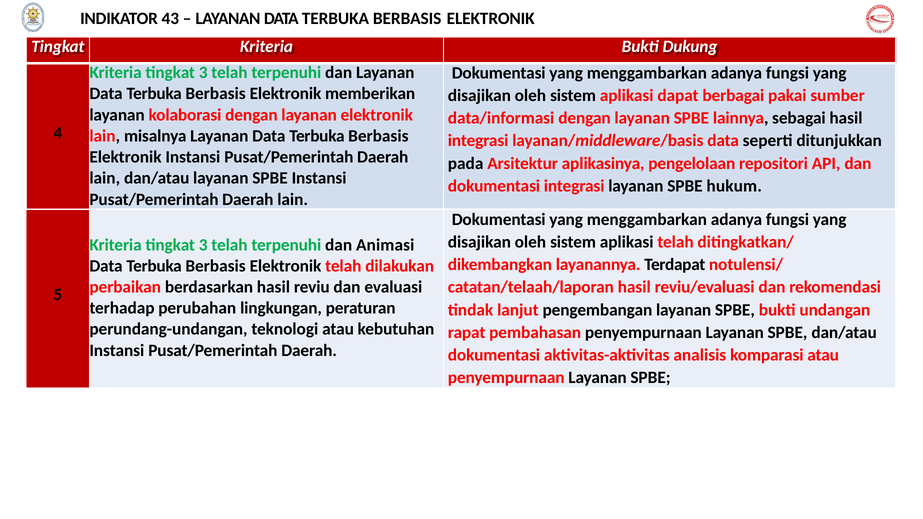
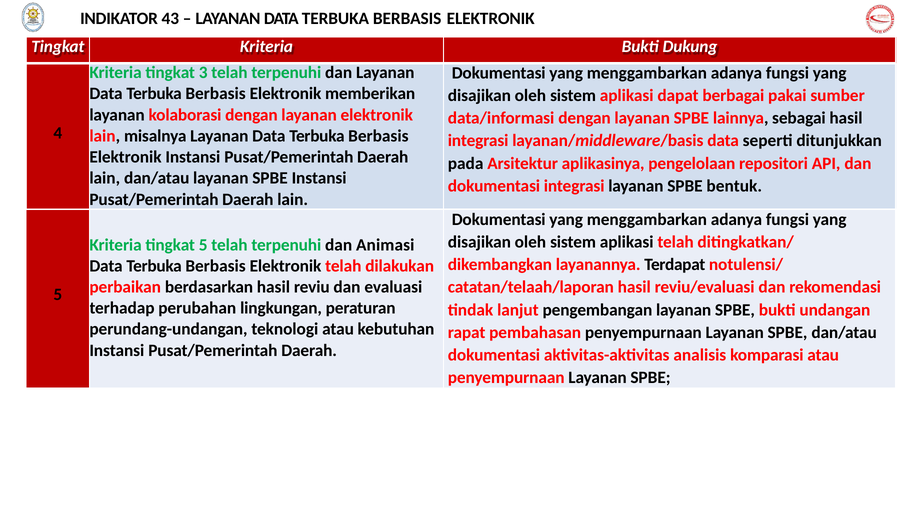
hukum: hukum -> bentuk
3 at (203, 245): 3 -> 5
